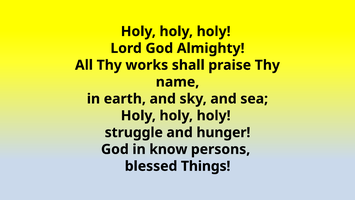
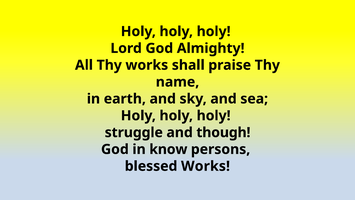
hunger: hunger -> though
blessed Things: Things -> Works
